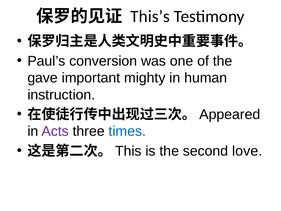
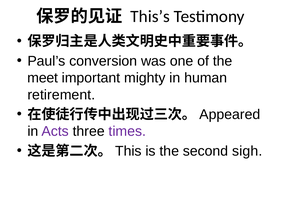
gave: gave -> meet
instruction: instruction -> retirement
times colour: blue -> purple
love: love -> sigh
